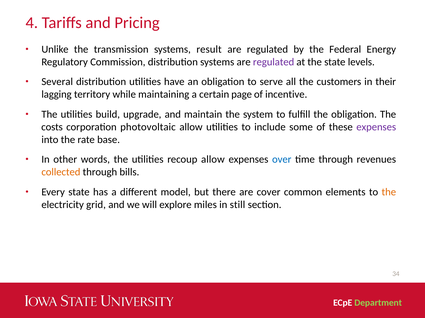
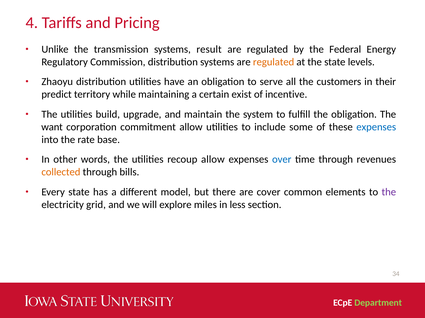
regulated at (274, 62) colour: purple -> orange
Several: Several -> Zhaoyu
lagging: lagging -> predict
page: page -> exist
costs: costs -> want
photovoltaic: photovoltaic -> commitment
expenses at (376, 127) colour: purple -> blue
the at (389, 192) colour: orange -> purple
still: still -> less
